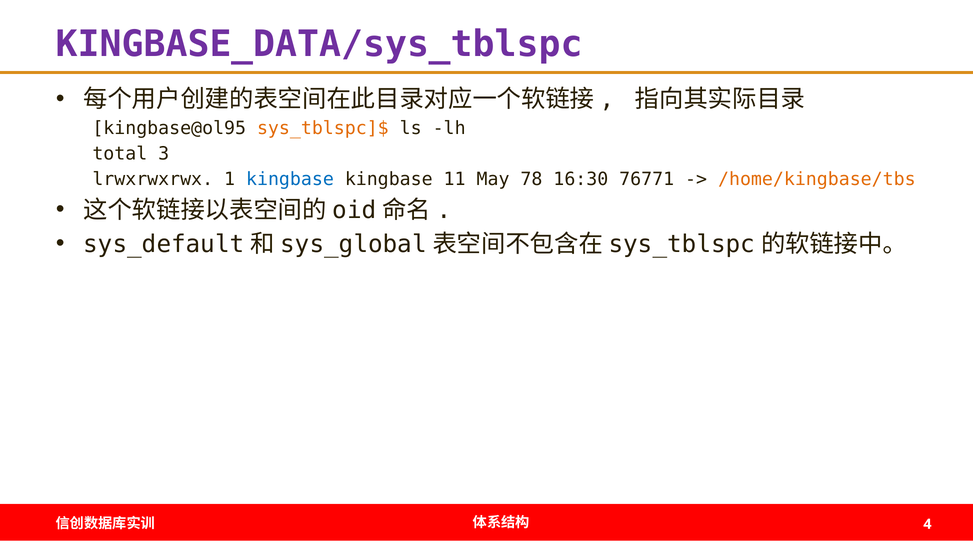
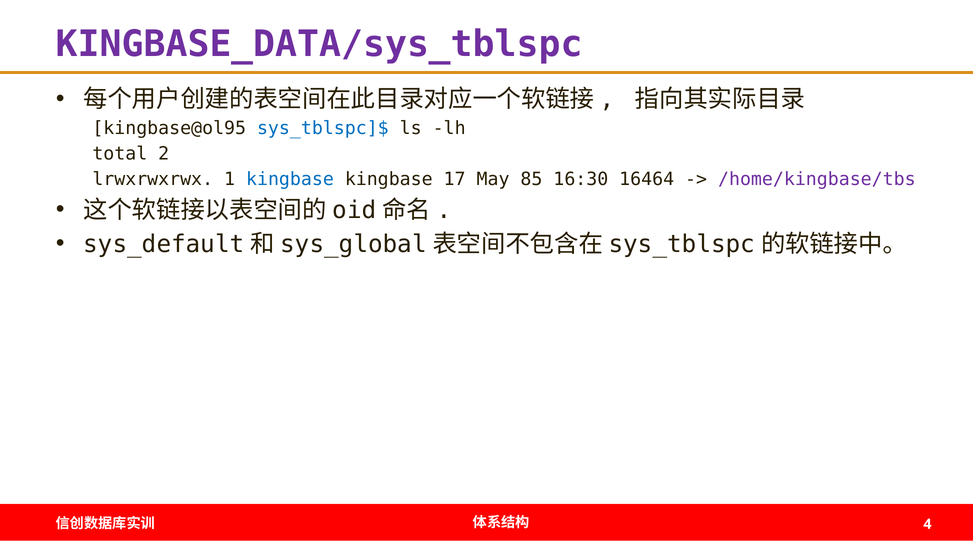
sys_tblspc]$ colour: orange -> blue
3: 3 -> 2
11: 11 -> 17
78: 78 -> 85
76771: 76771 -> 16464
/home/kingbase/tbs colour: orange -> purple
